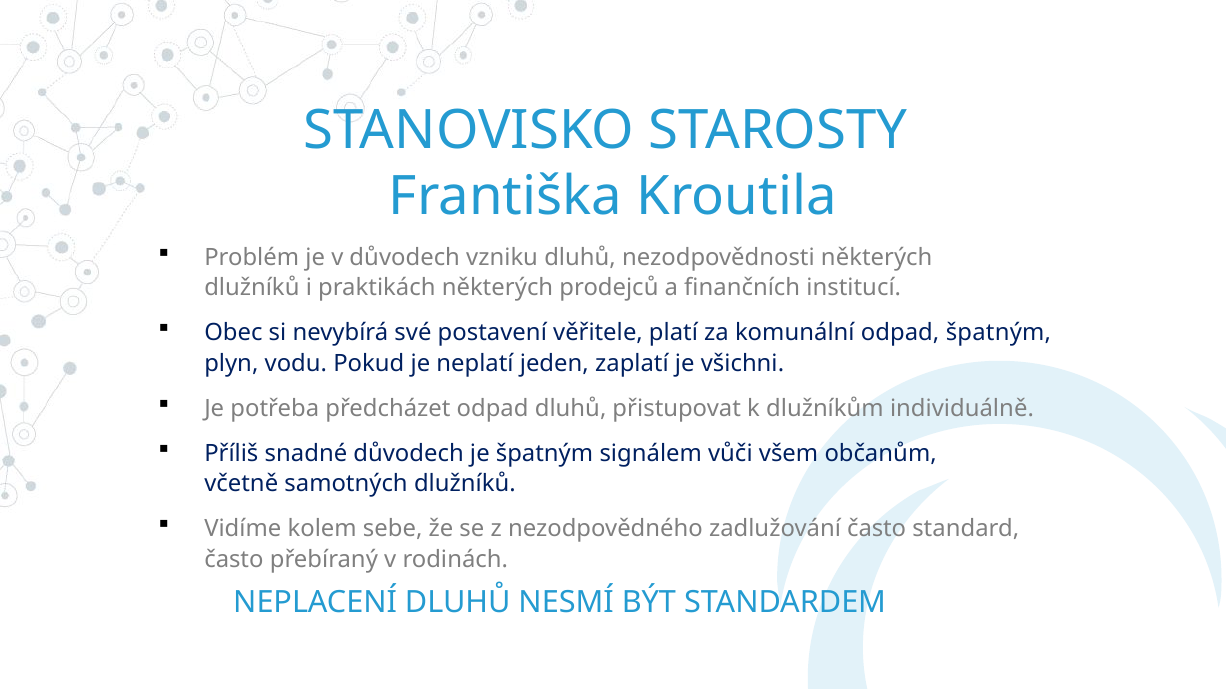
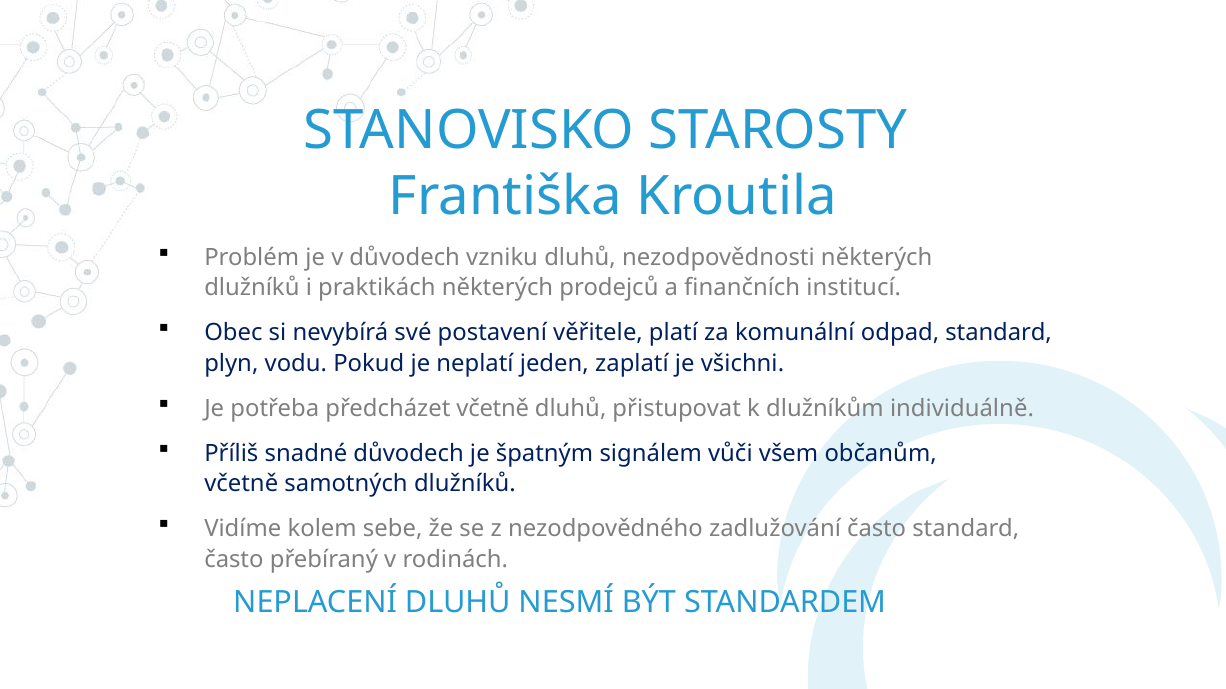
odpad špatným: špatným -> standard
předcházet odpad: odpad -> včetně
